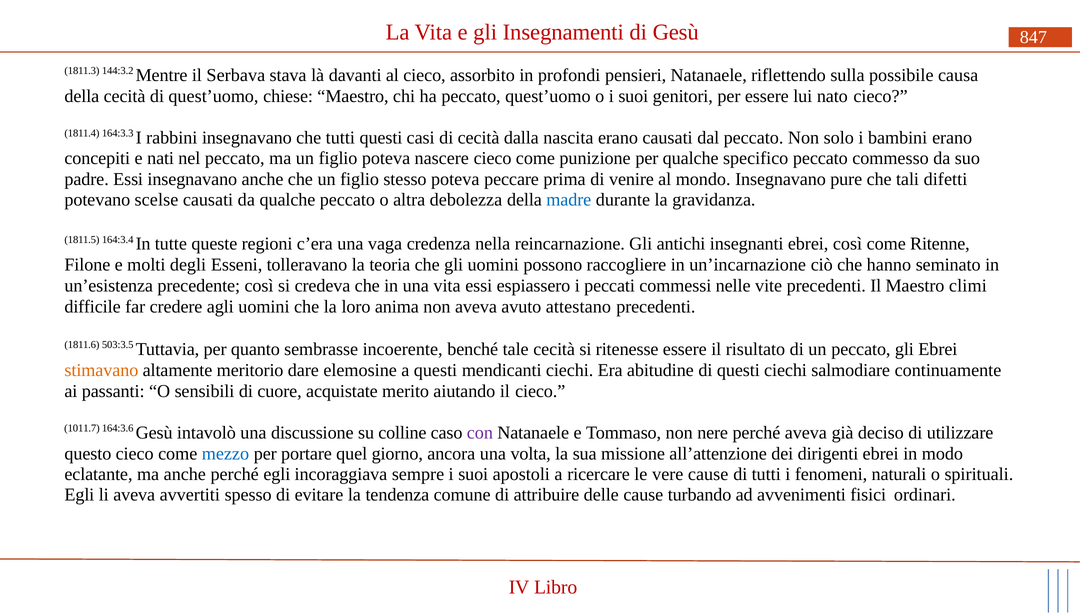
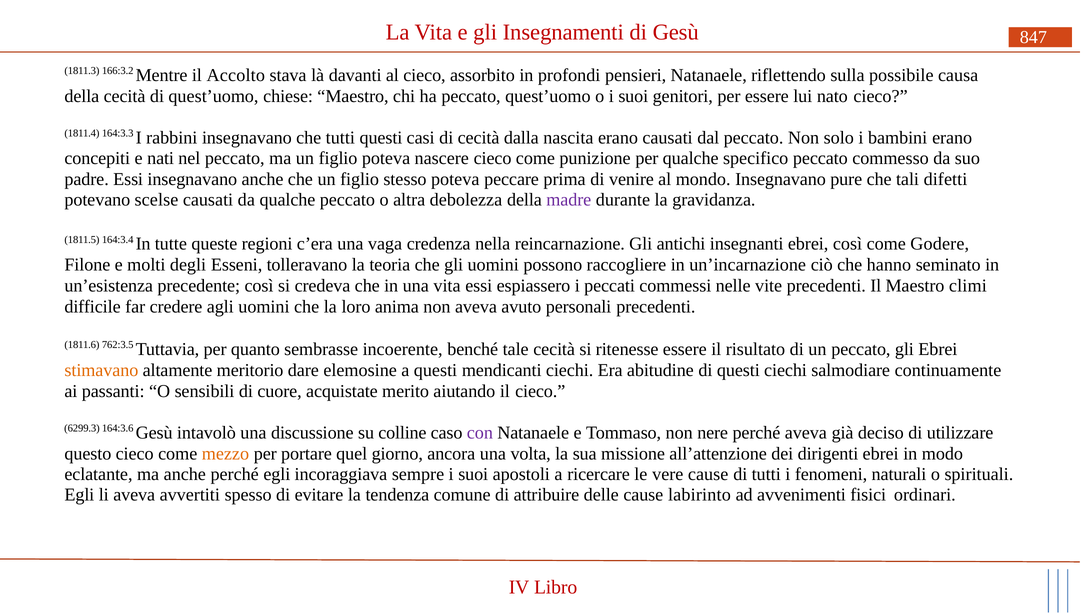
144:3.2: 144:3.2 -> 166:3.2
Serbava: Serbava -> Accolto
madre colour: blue -> purple
Ritenne: Ritenne -> Godere
attestano: attestano -> personali
503:3.5: 503:3.5 -> 762:3.5
1011.7: 1011.7 -> 6299.3
mezzo colour: blue -> orange
turbando: turbando -> labirinto
